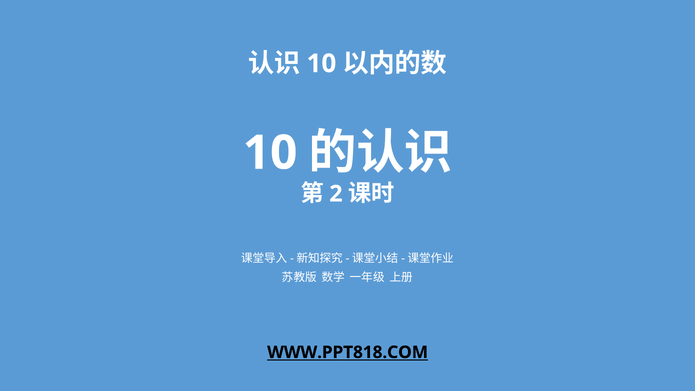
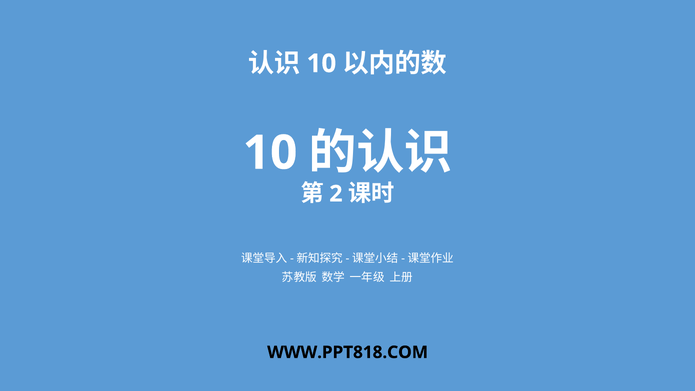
WWW.PPT818.COM underline: present -> none
